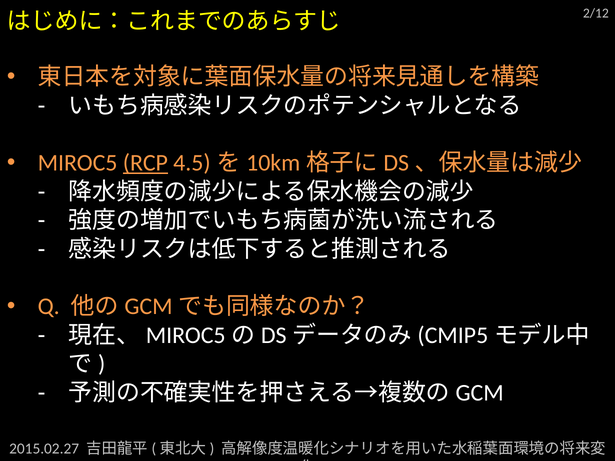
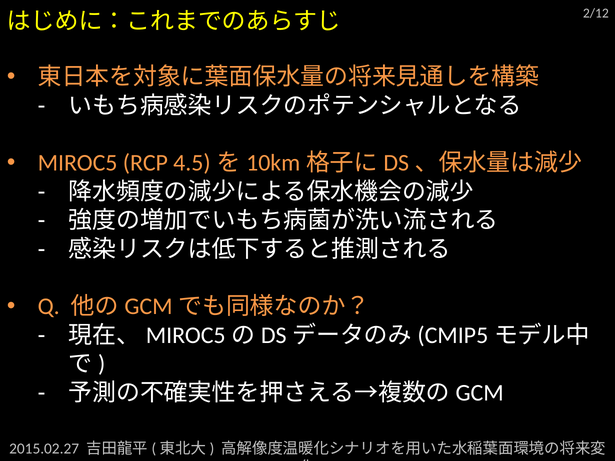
RCP underline: present -> none
